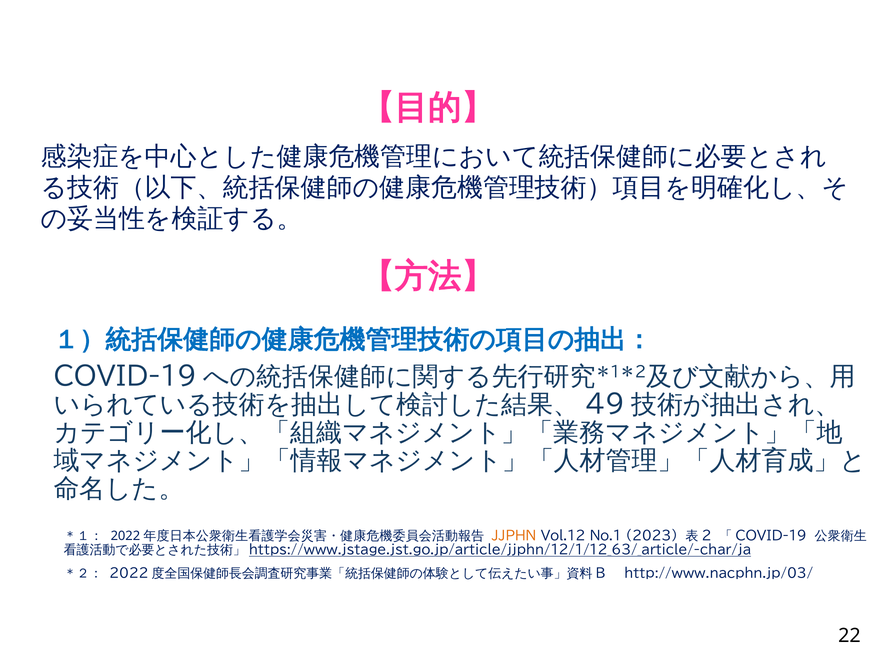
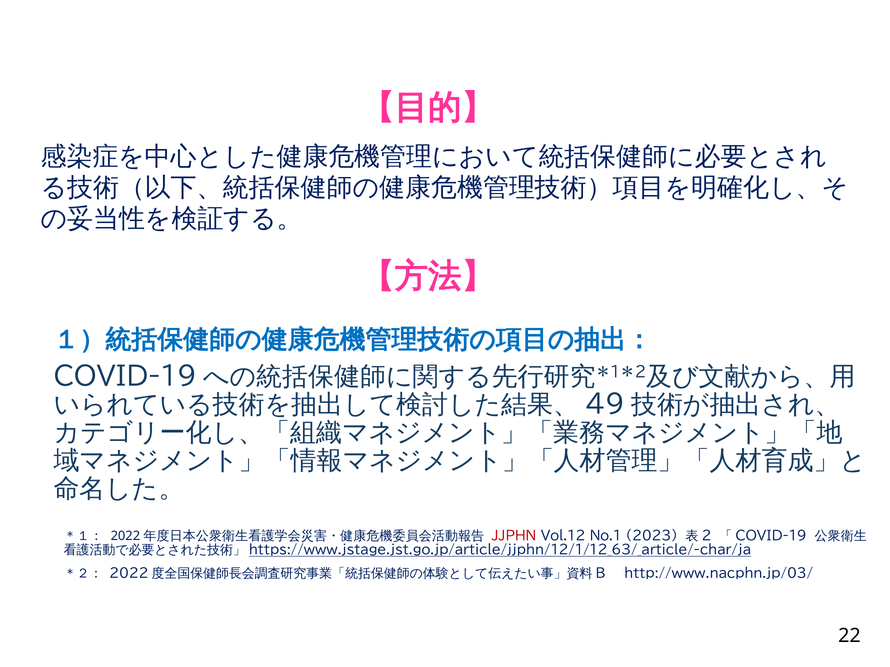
JJPHN colour: orange -> red
